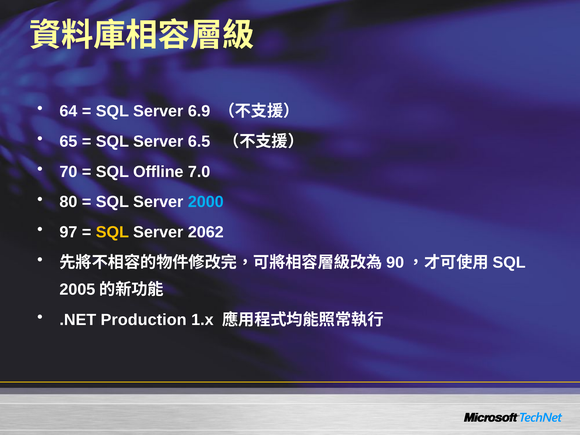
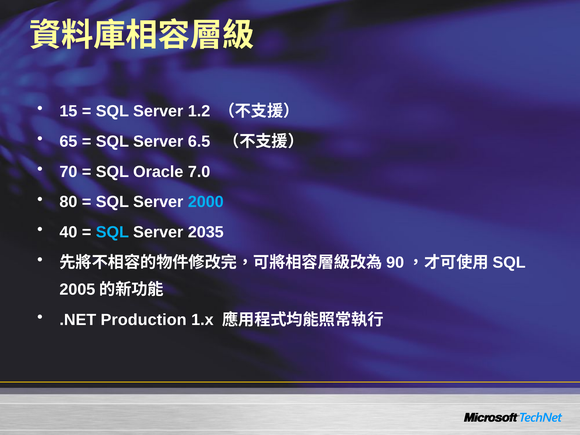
64: 64 -> 15
6.9: 6.9 -> 1.2
Offline: Offline -> Oracle
97: 97 -> 40
SQL at (112, 232) colour: yellow -> light blue
2062: 2062 -> 2035
